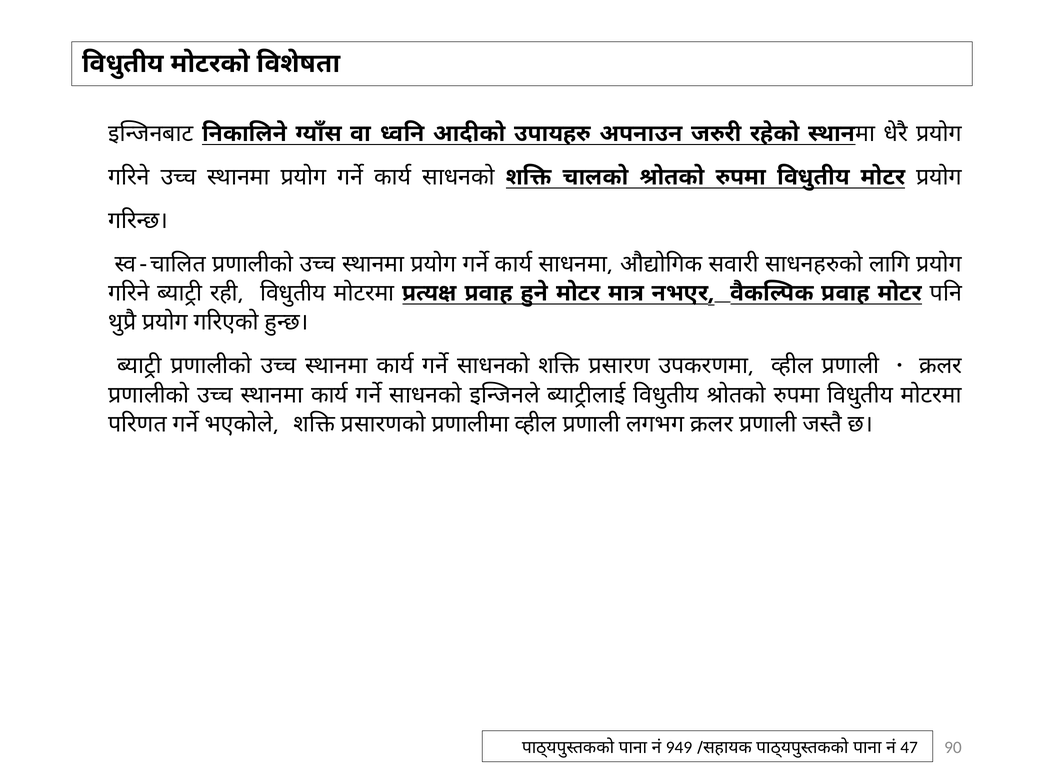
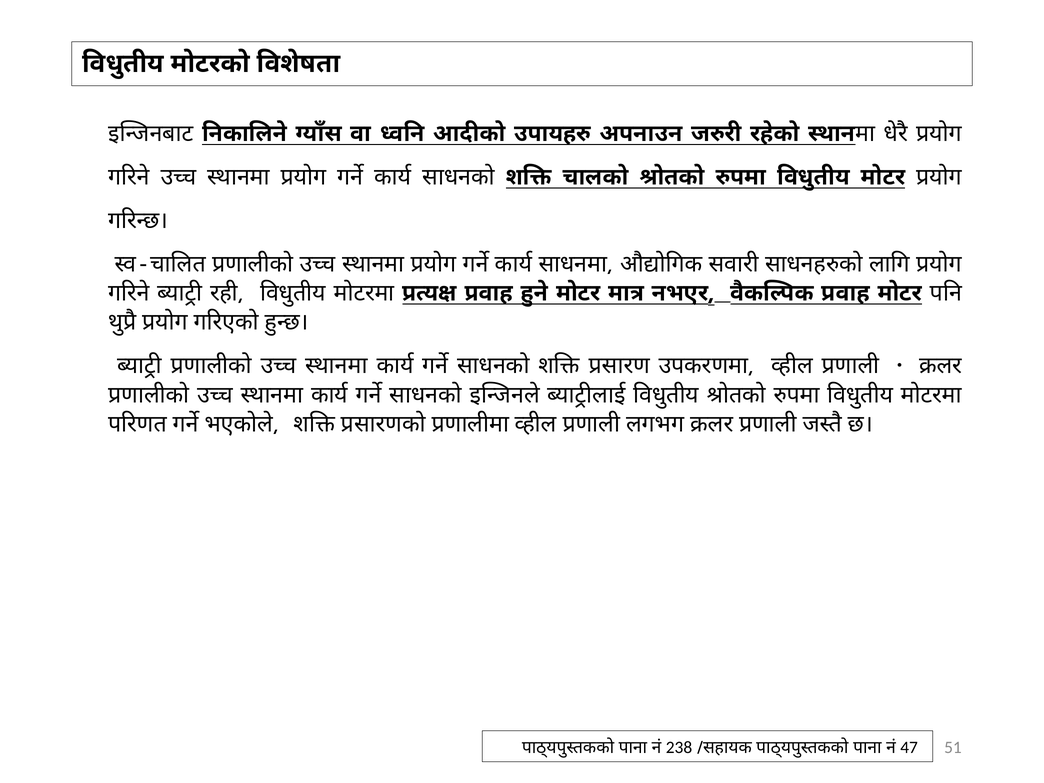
949: 949 -> 238
90: 90 -> 51
